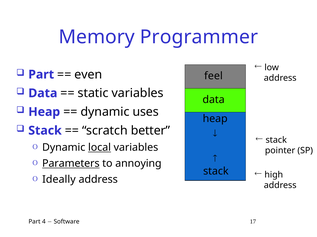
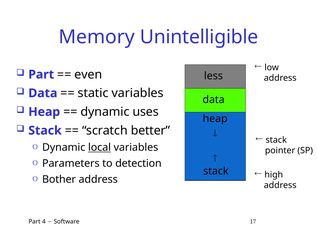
Programmer: Programmer -> Unintelligible
feel: feel -> less
Parameters underline: present -> none
annoying: annoying -> detection
Ideally: Ideally -> Bother
